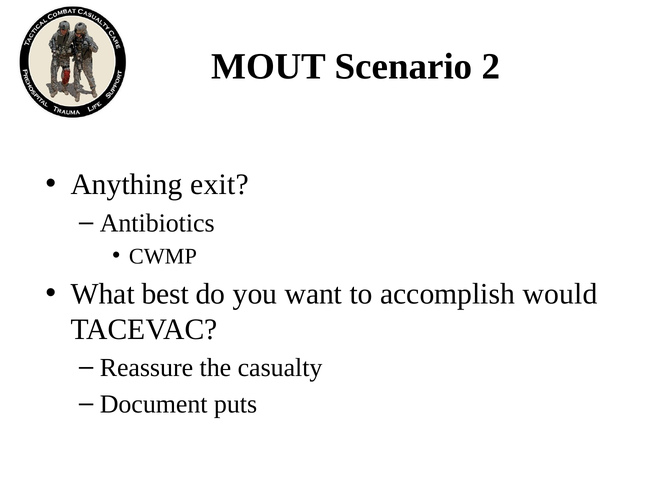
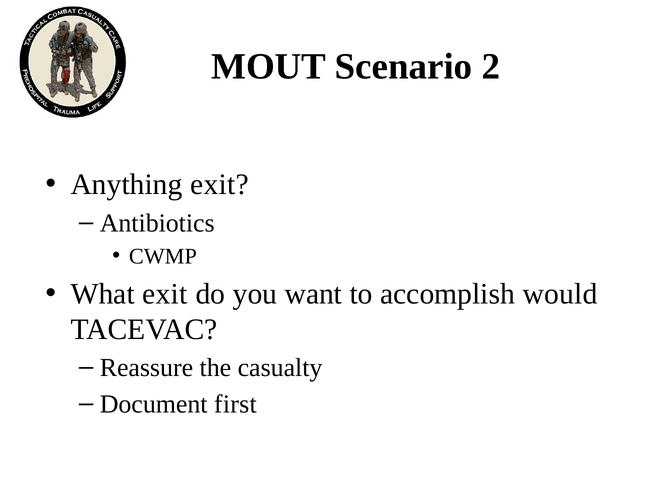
What best: best -> exit
puts: puts -> first
